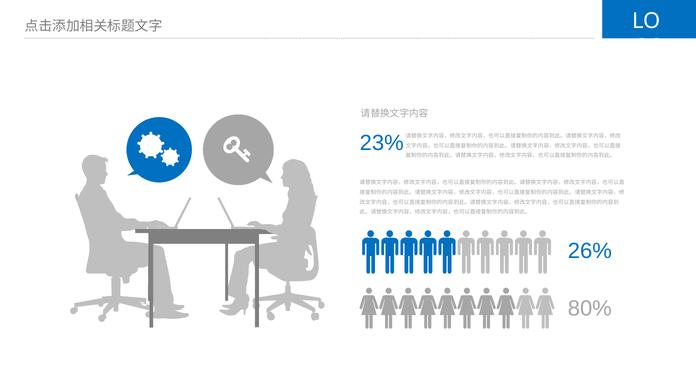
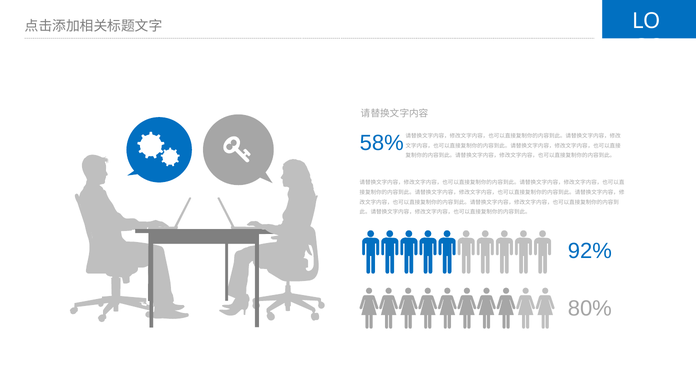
23%: 23% -> 58%
26%: 26% -> 92%
